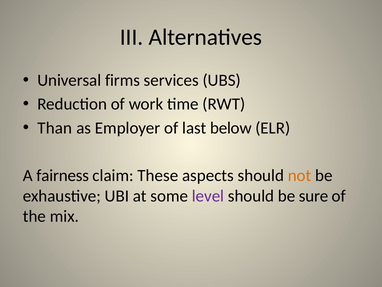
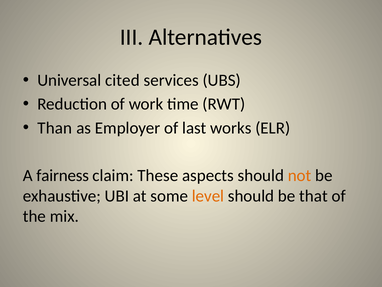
firms: firms -> cited
below: below -> works
level colour: purple -> orange
sure: sure -> that
